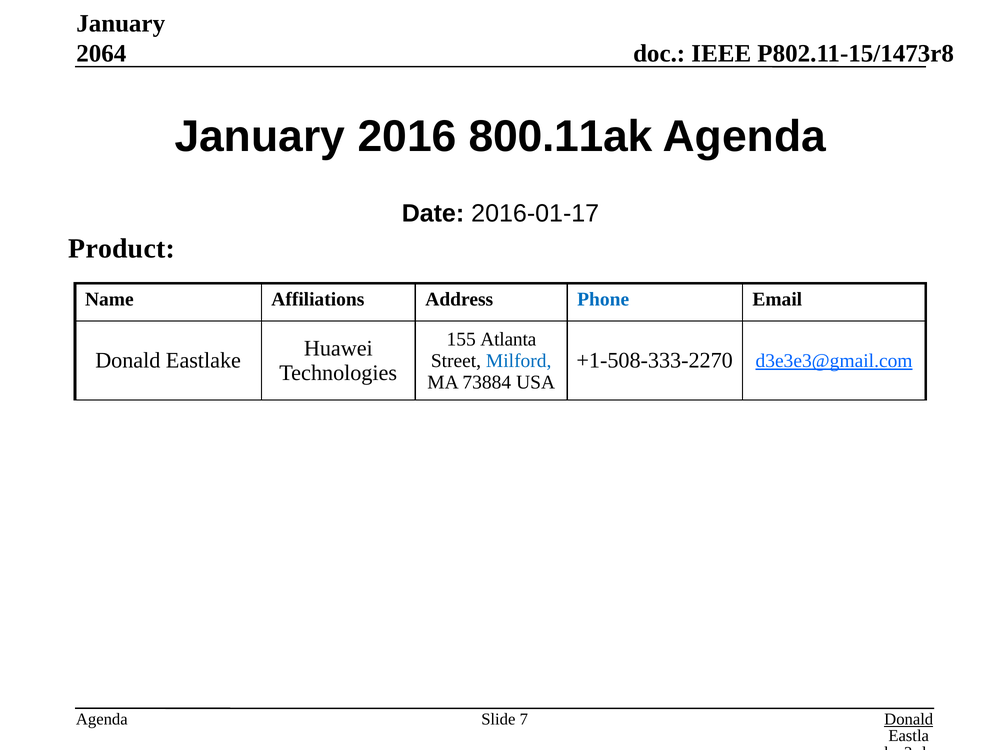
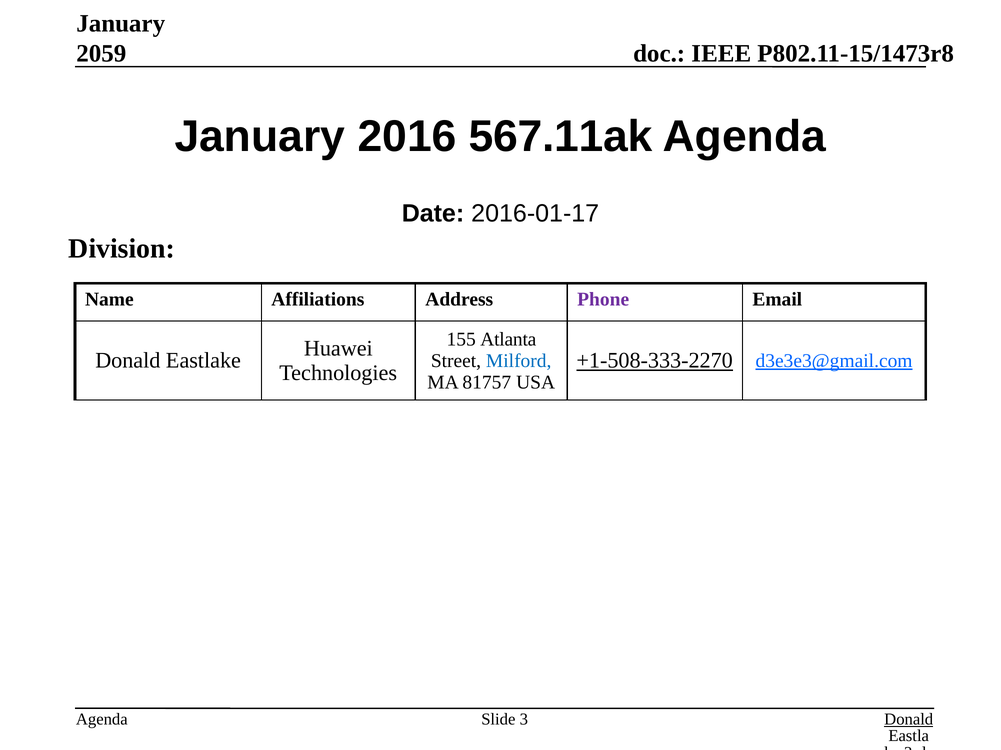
2064: 2064 -> 2059
800.11ak: 800.11ak -> 567.11ak
Product: Product -> Division
Phone colour: blue -> purple
+1-508-333-2270 underline: none -> present
73884: 73884 -> 81757
7: 7 -> 3
